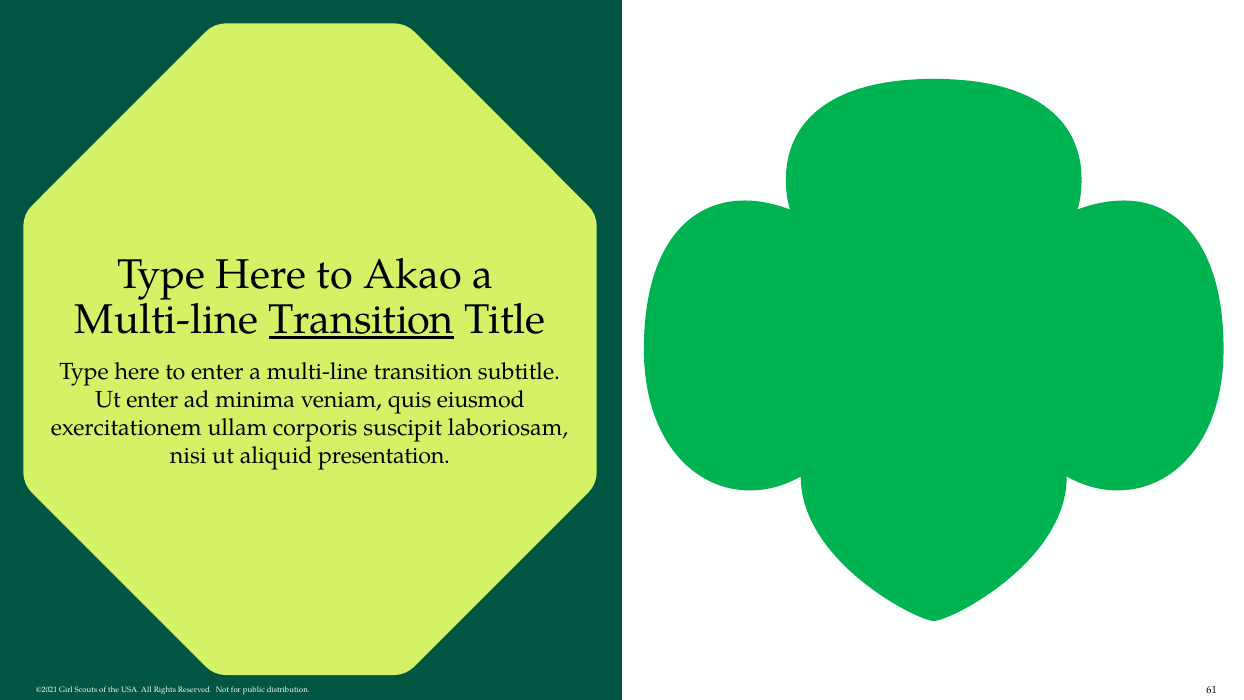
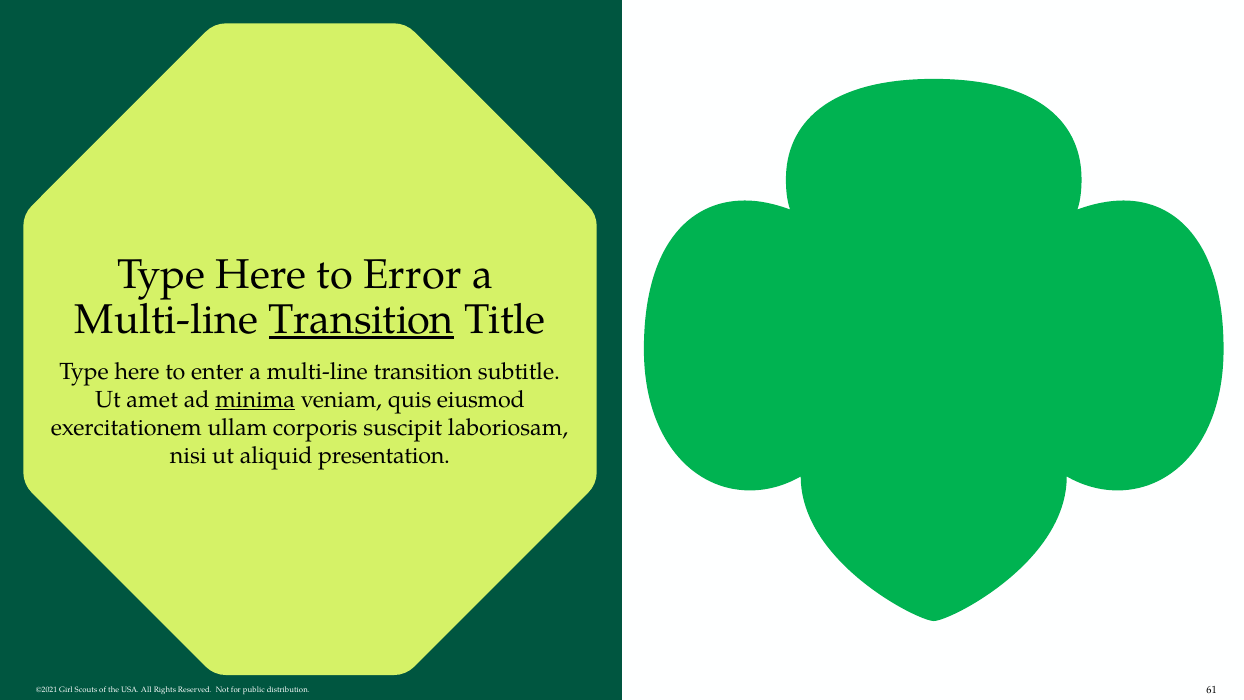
Akao: Akao -> Error
Ut enter: enter -> amet
minima underline: none -> present
